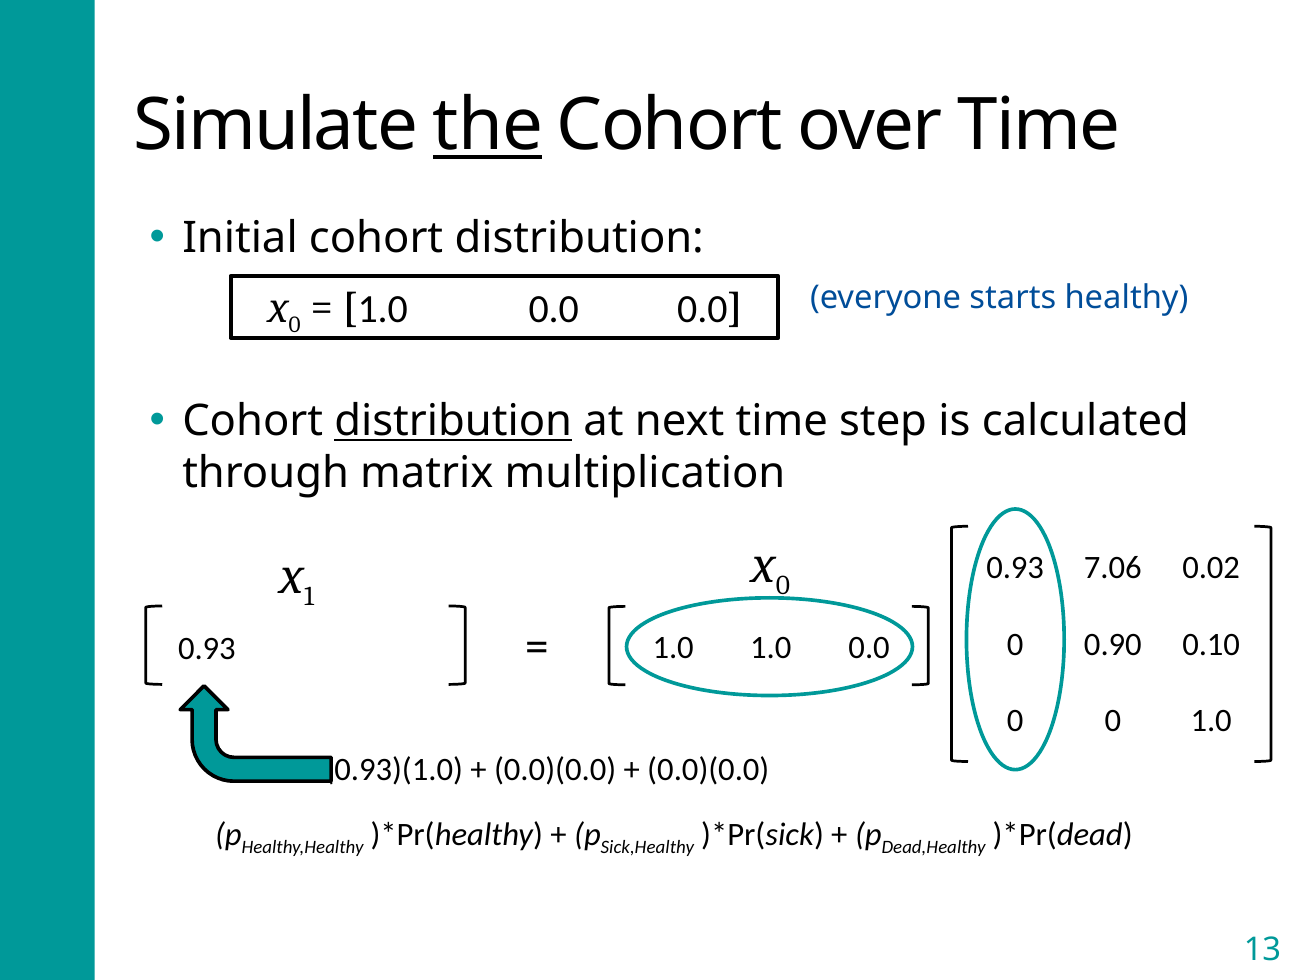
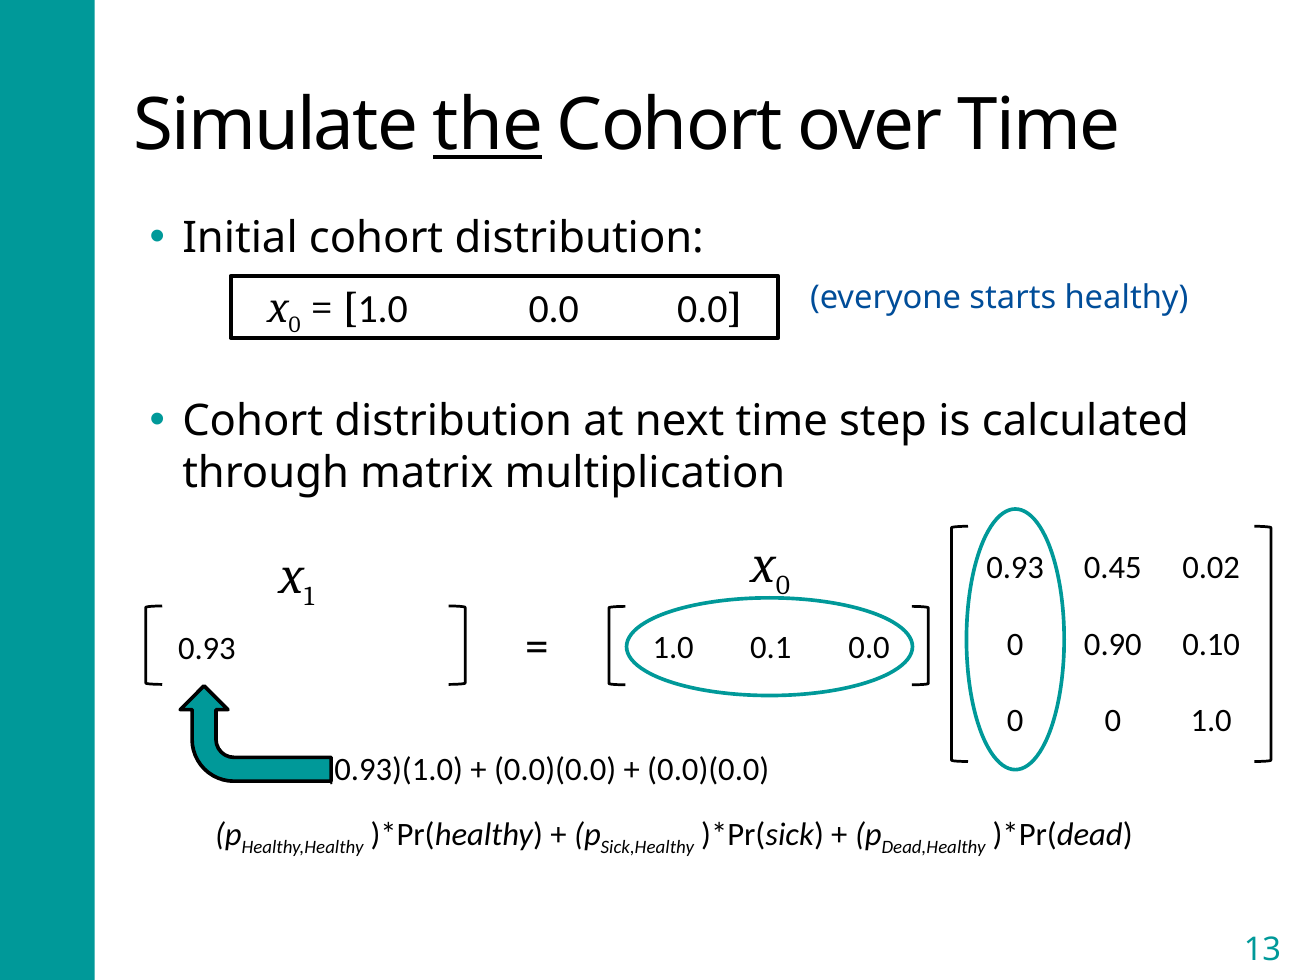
distribution at (453, 421) underline: present -> none
7.06: 7.06 -> 0.45
1.0 1.0: 1.0 -> 0.1
